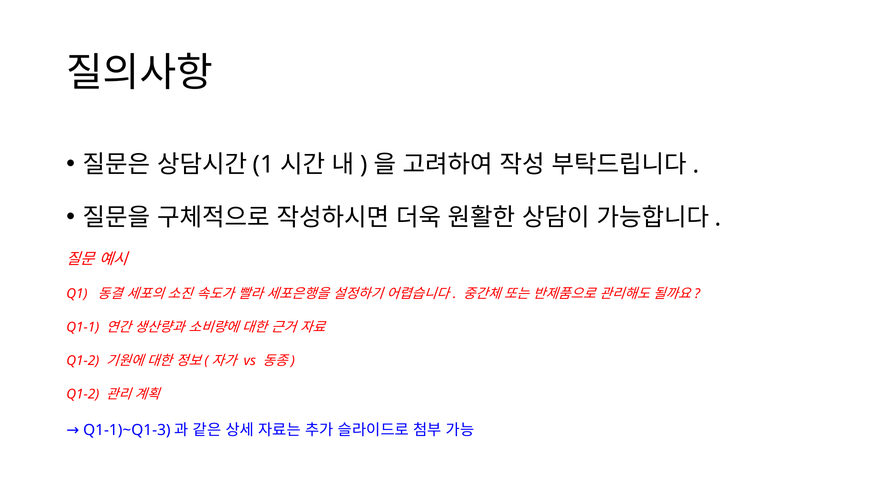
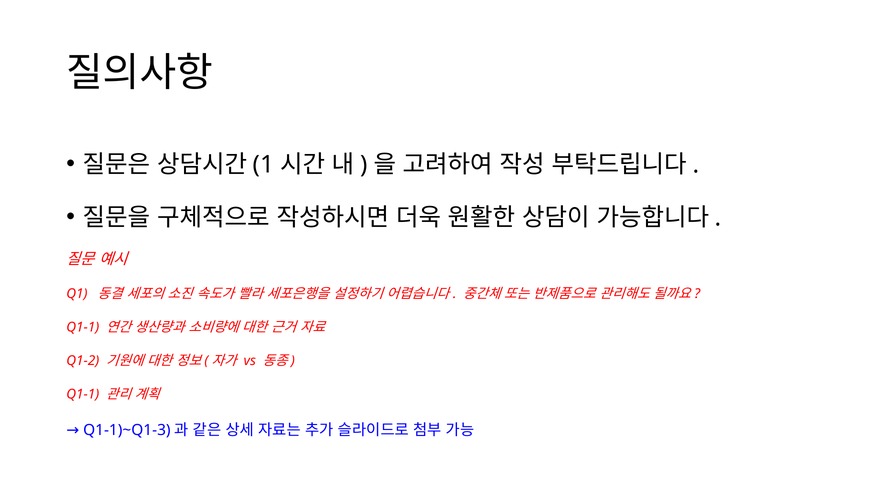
Q1-2 at (83, 394): Q1-2 -> Q1-1
